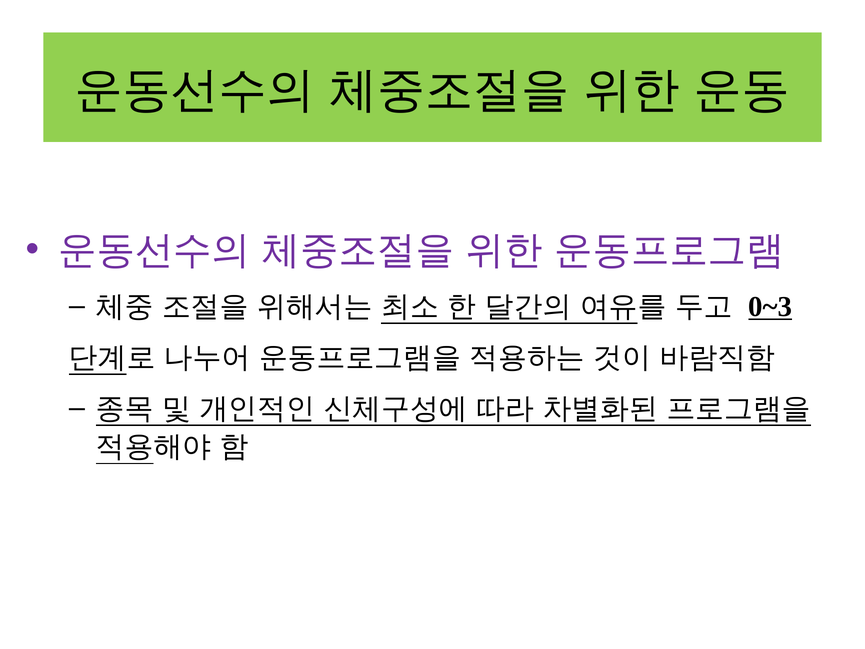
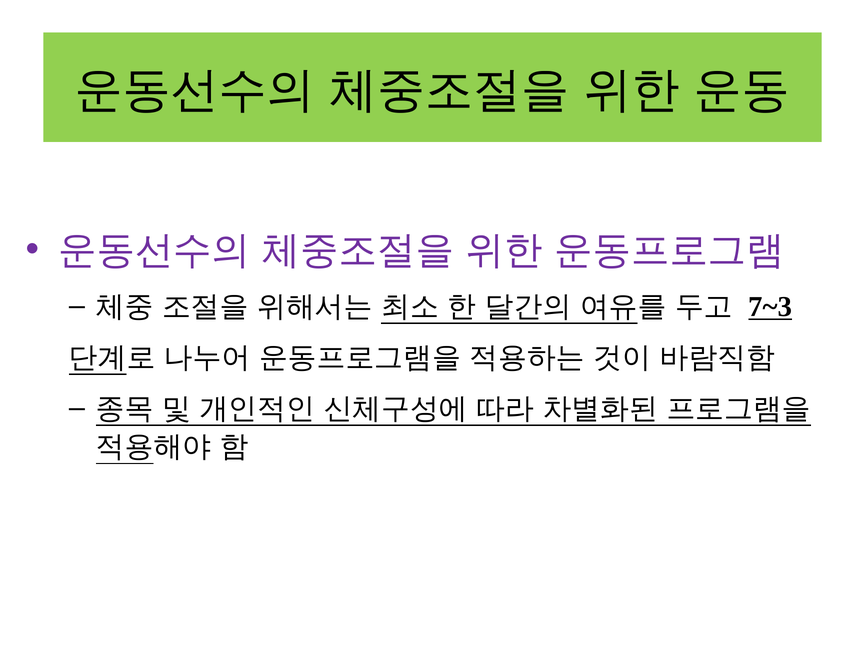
0~3: 0~3 -> 7~3
